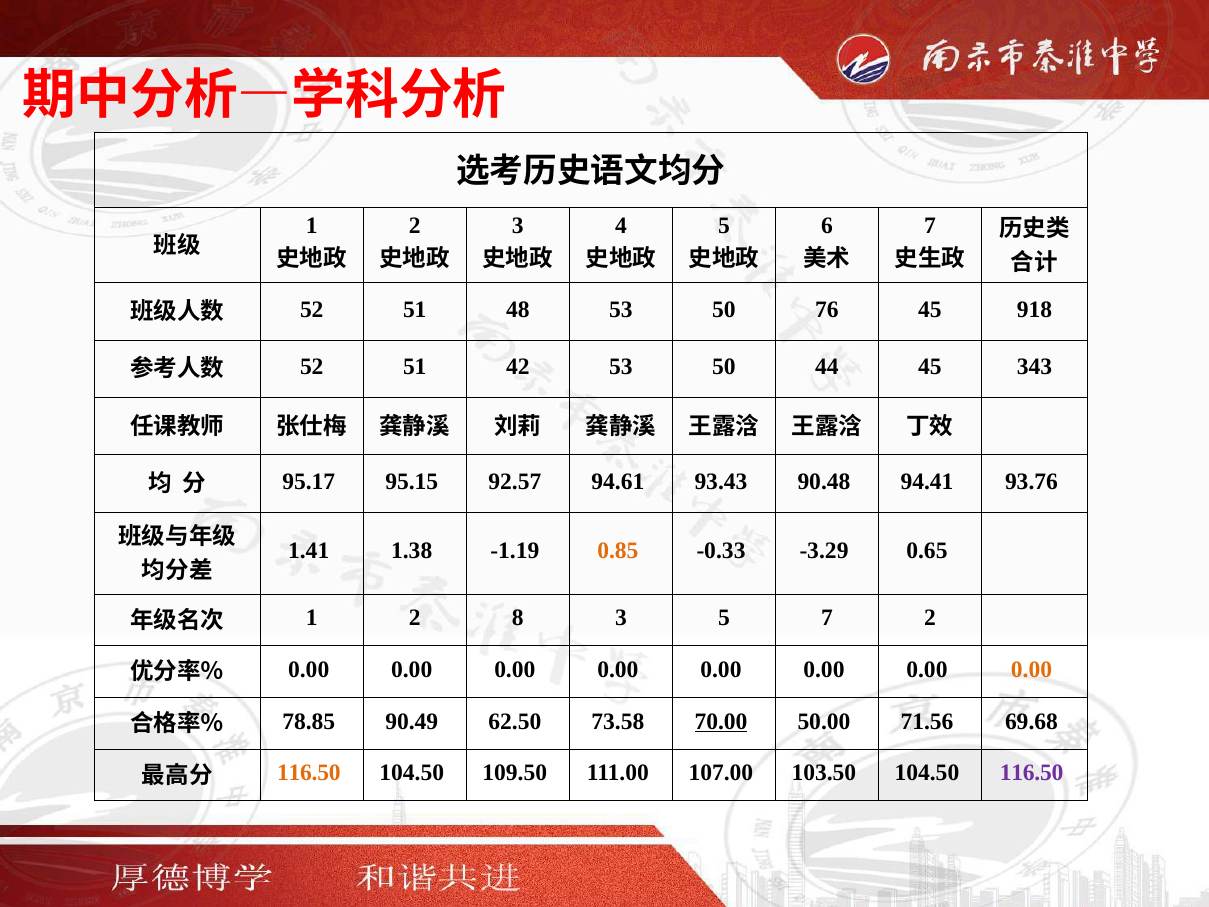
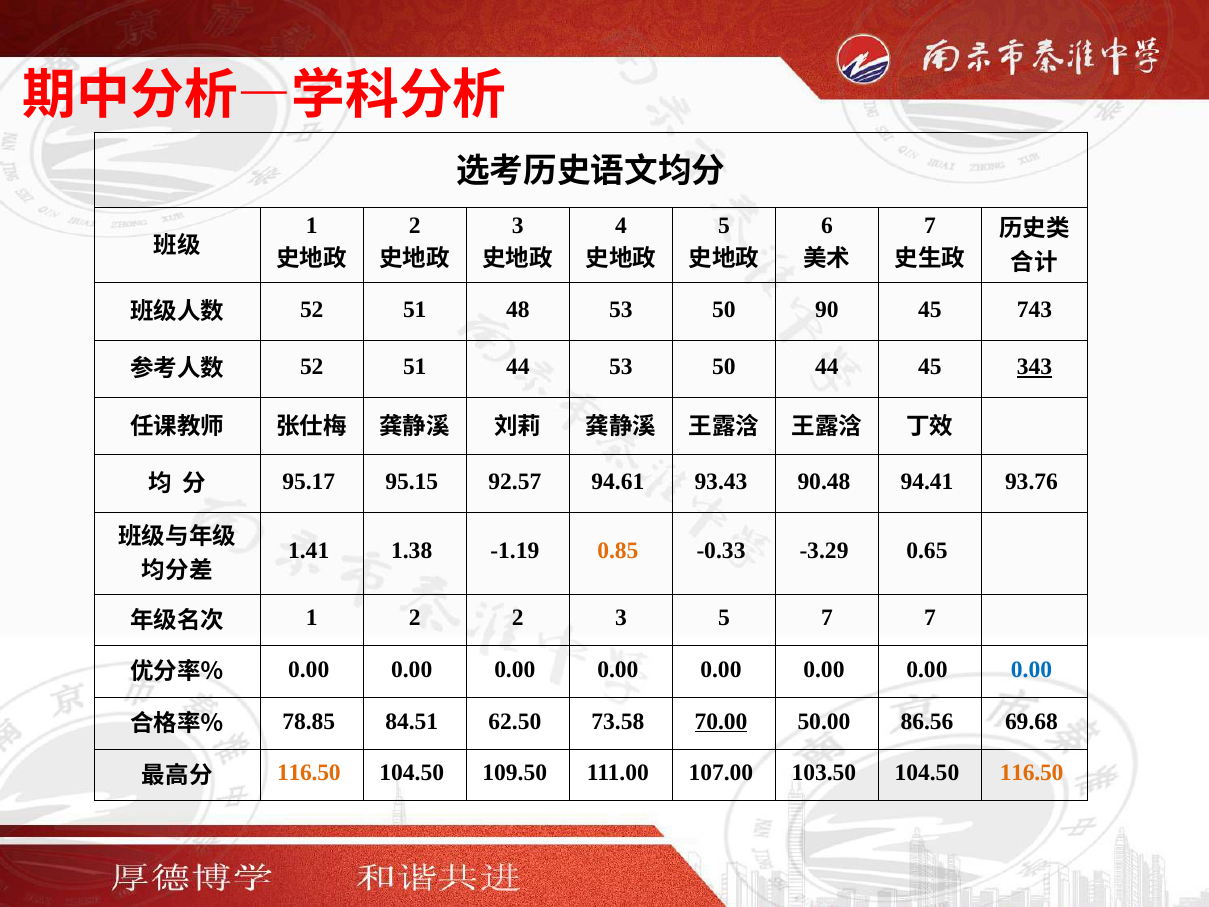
76: 76 -> 90
918: 918 -> 743
51 42: 42 -> 44
343 underline: none -> present
2 8: 8 -> 2
7 2: 2 -> 7
0.00 at (1031, 669) colour: orange -> blue
90.49: 90.49 -> 84.51
71.56: 71.56 -> 86.56
116.50 at (1032, 773) colour: purple -> orange
